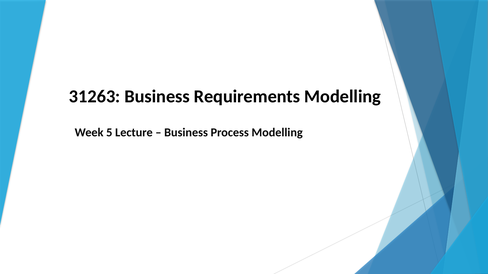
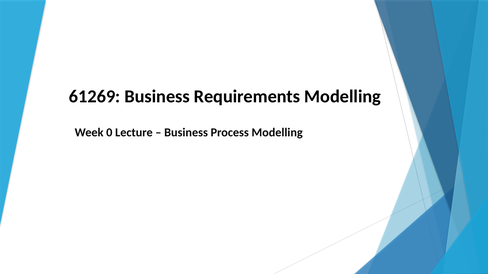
31263: 31263 -> 61269
5: 5 -> 0
